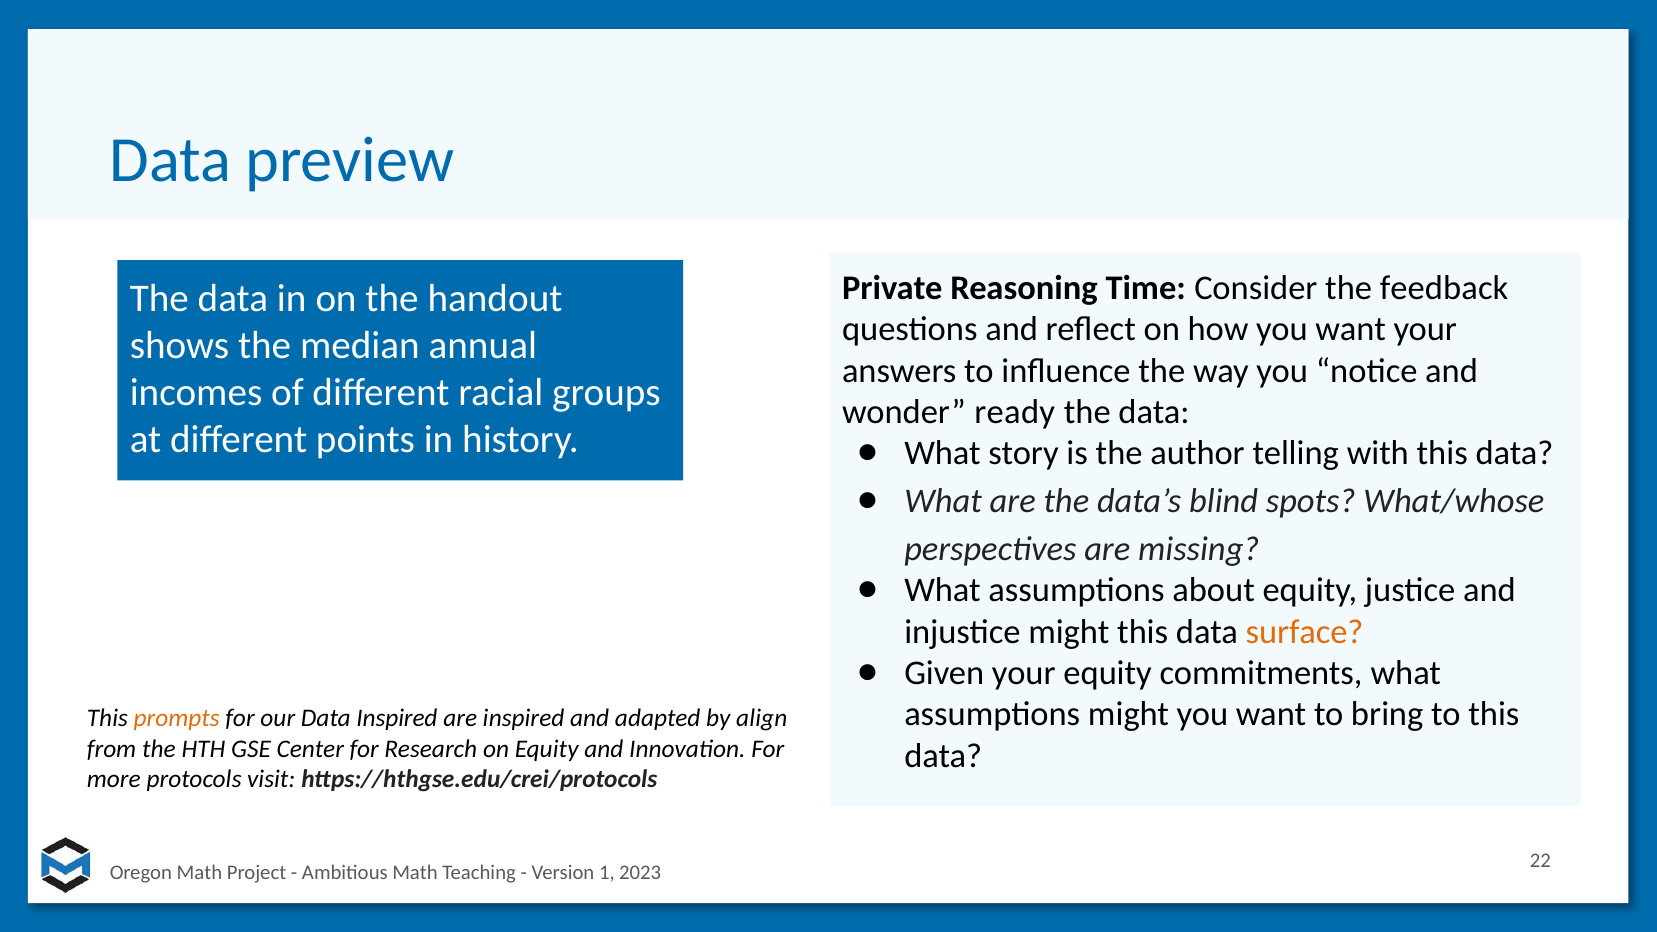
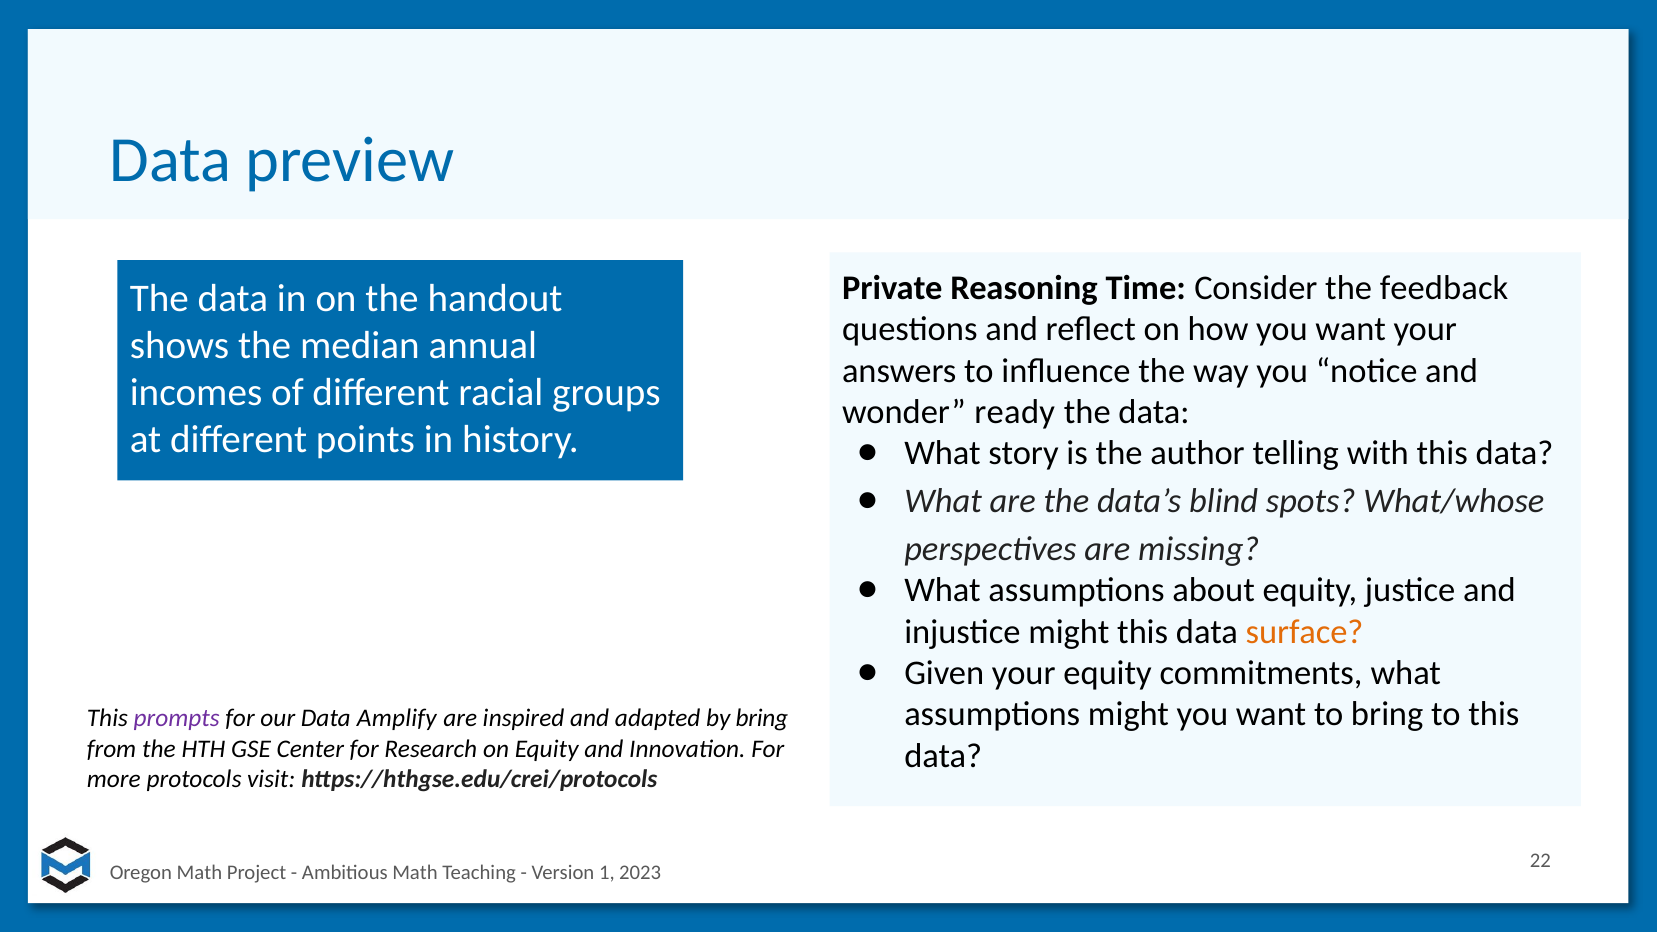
prompts colour: orange -> purple
Data Inspired: Inspired -> Amplify
by align: align -> bring
